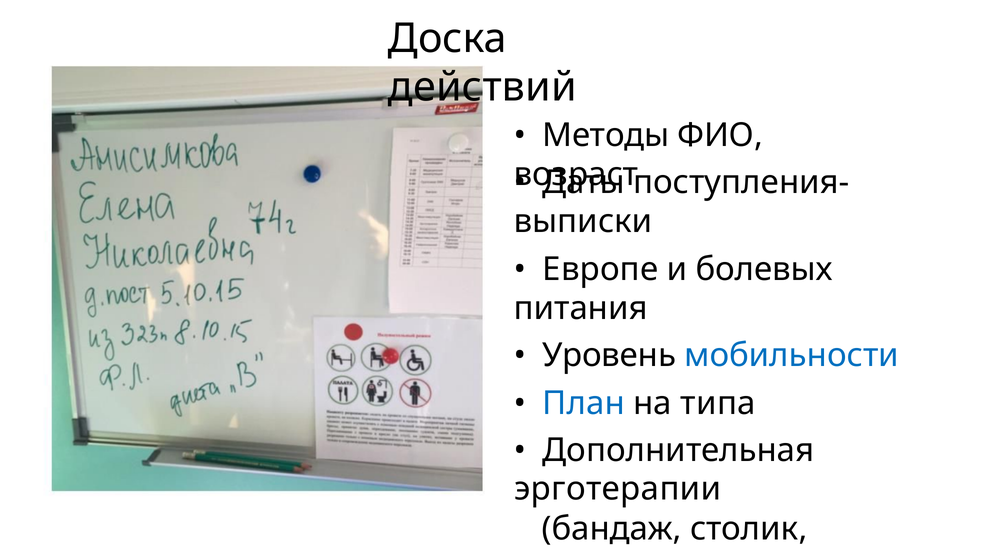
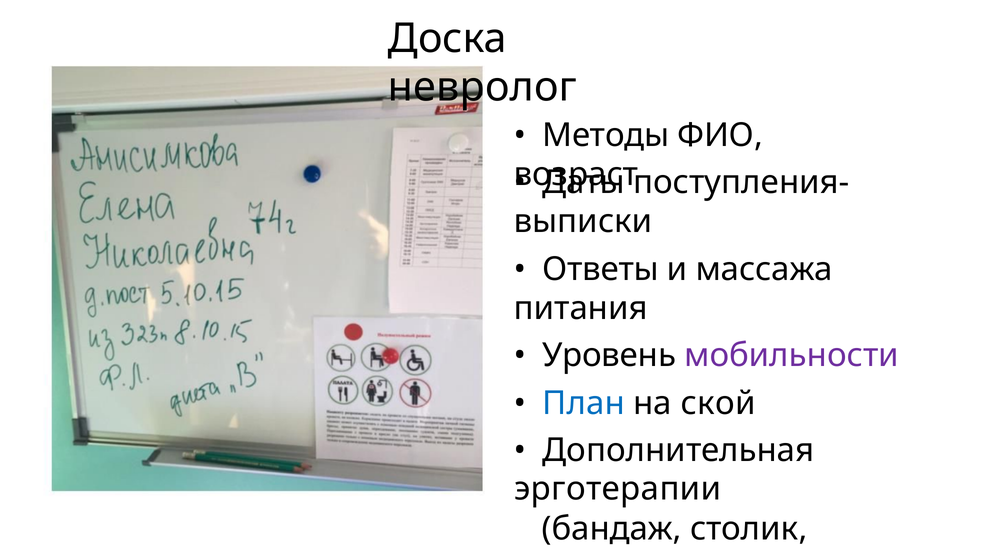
действий: действий -> невролог
Европе: Европе -> Ответы
болевых: болевых -> массажа
мобильности colour: blue -> purple
типа: типа -> ской
